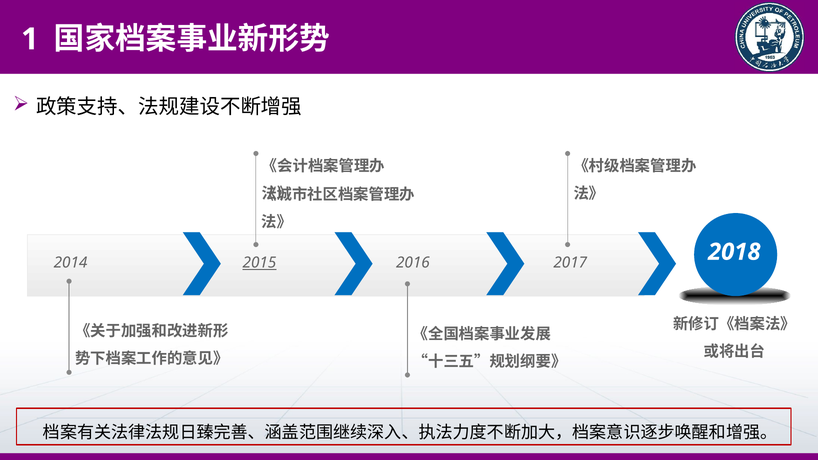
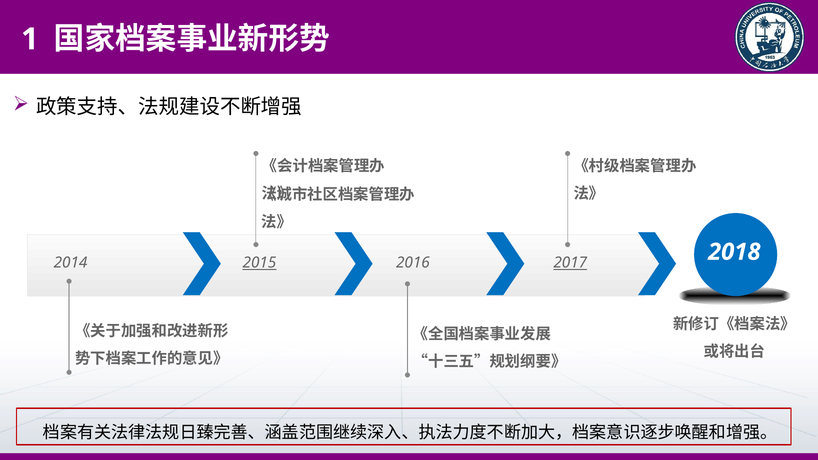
2017 underline: none -> present
